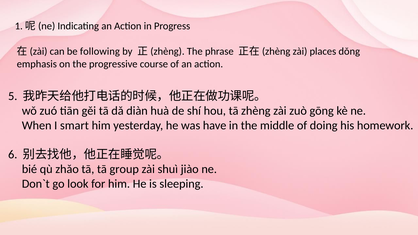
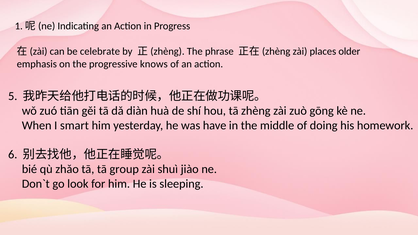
following: following -> celebrate
dǒng: dǒng -> older
course: course -> knows
